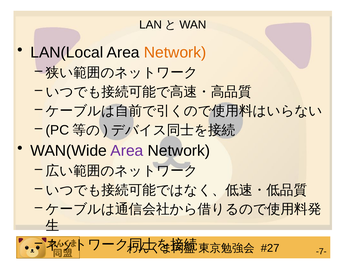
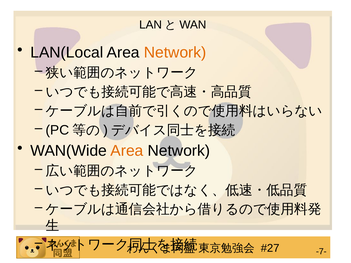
Area at (127, 151) colour: purple -> orange
